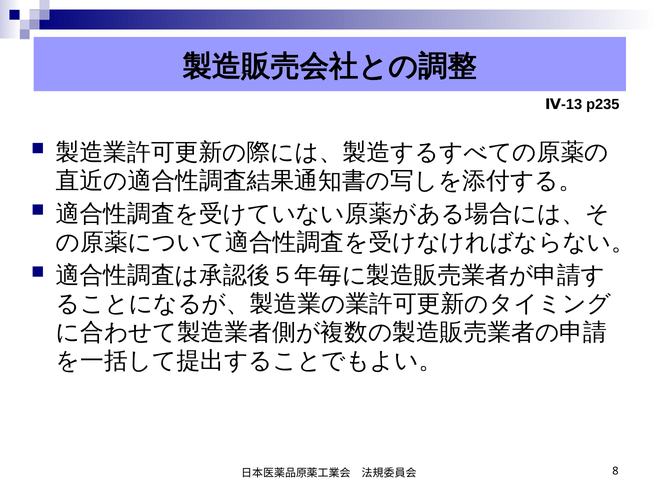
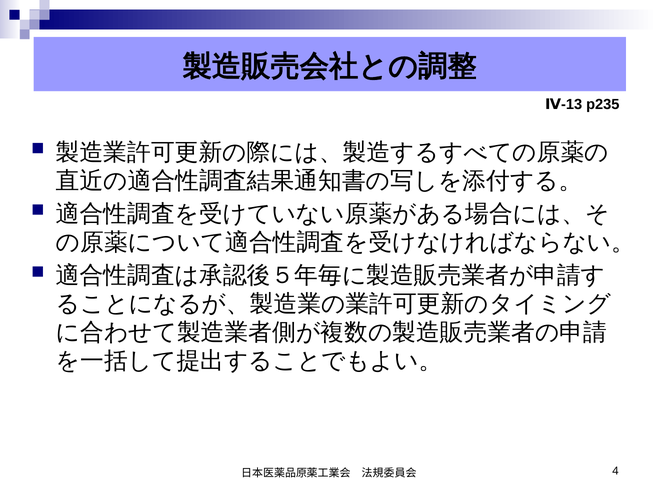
8: 8 -> 4
